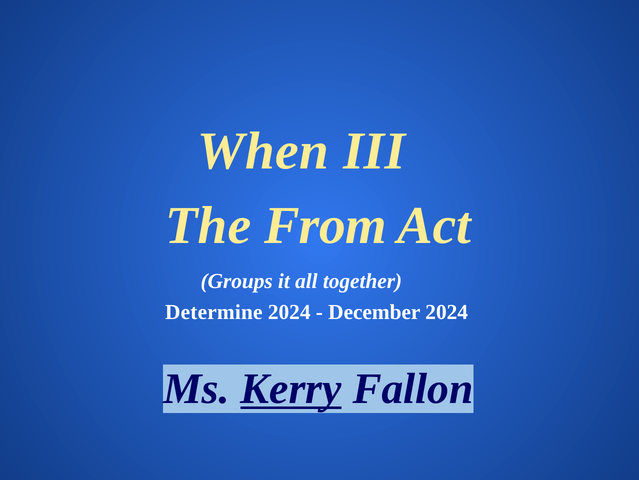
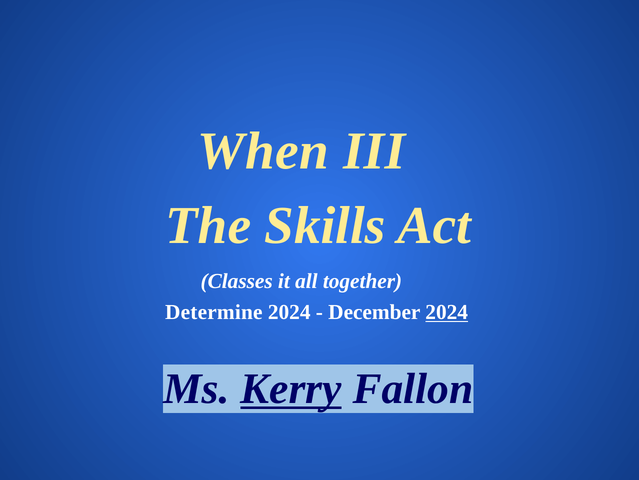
From: From -> Skills
Groups: Groups -> Classes
2024 at (447, 312) underline: none -> present
